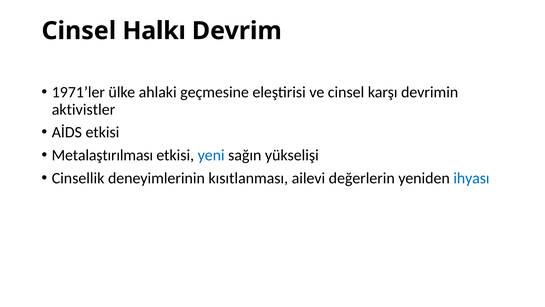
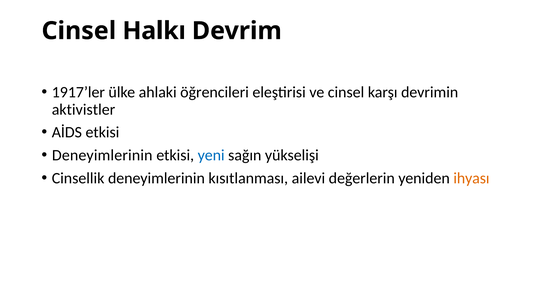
1971’ler: 1971’ler -> 1917’ler
geçmesine: geçmesine -> öğrencileri
Metalaştırılması at (102, 155): Metalaştırılması -> Deneyimlerinin
ihyası colour: blue -> orange
